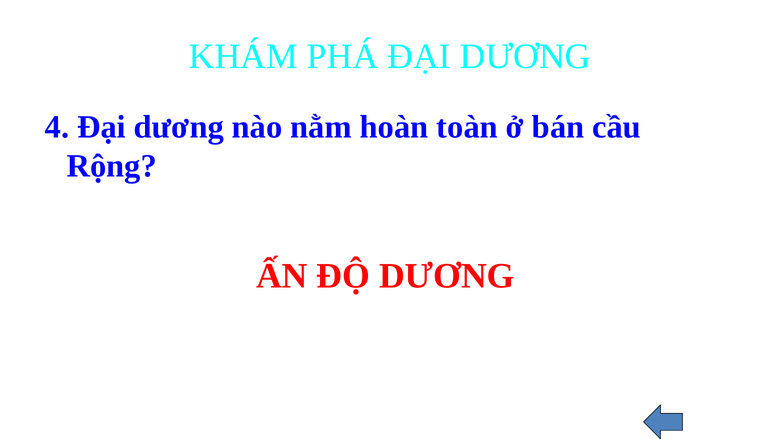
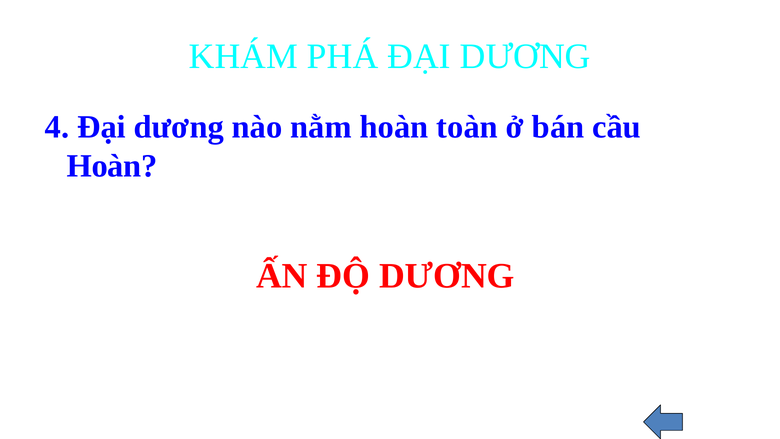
Rộng at (112, 166): Rộng -> Hoàn
